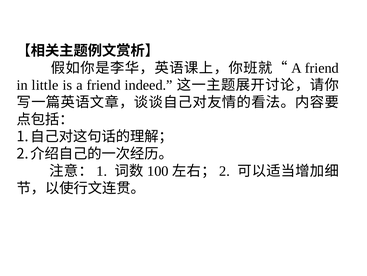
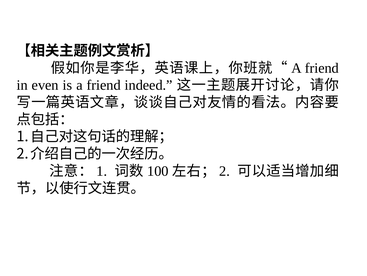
little: little -> even
